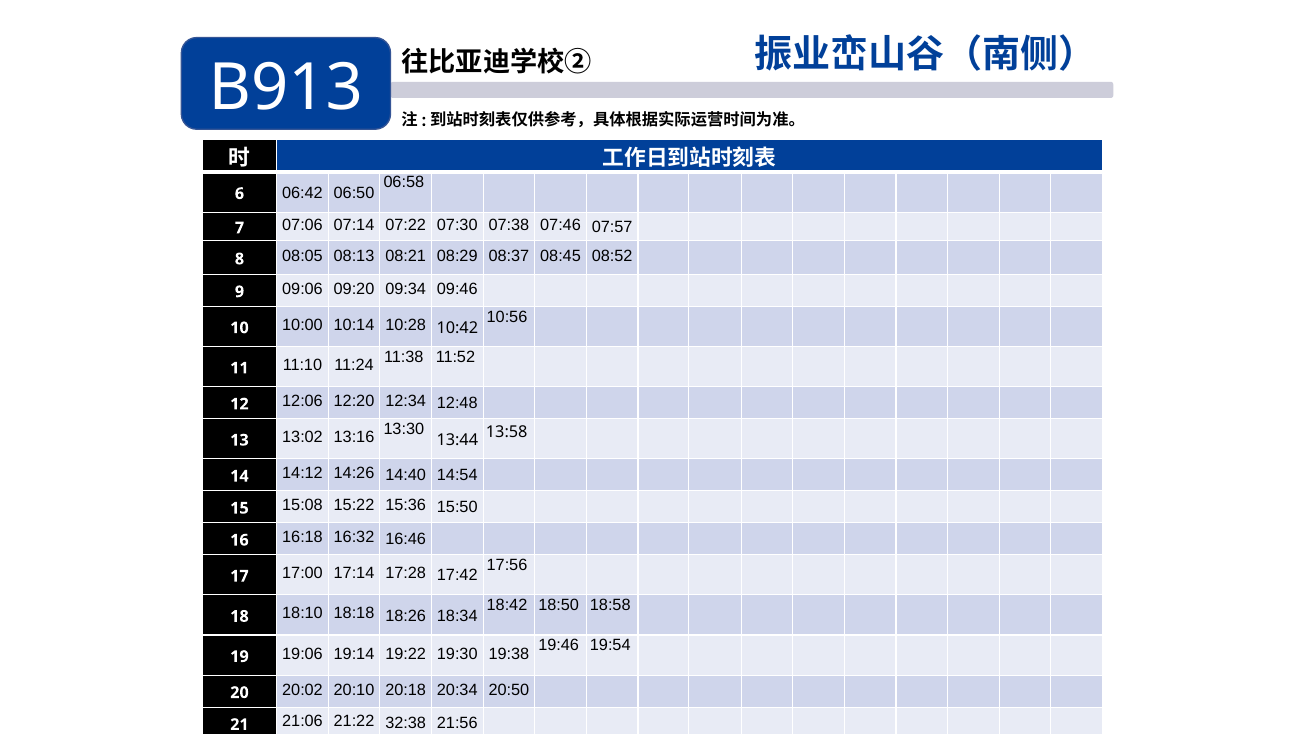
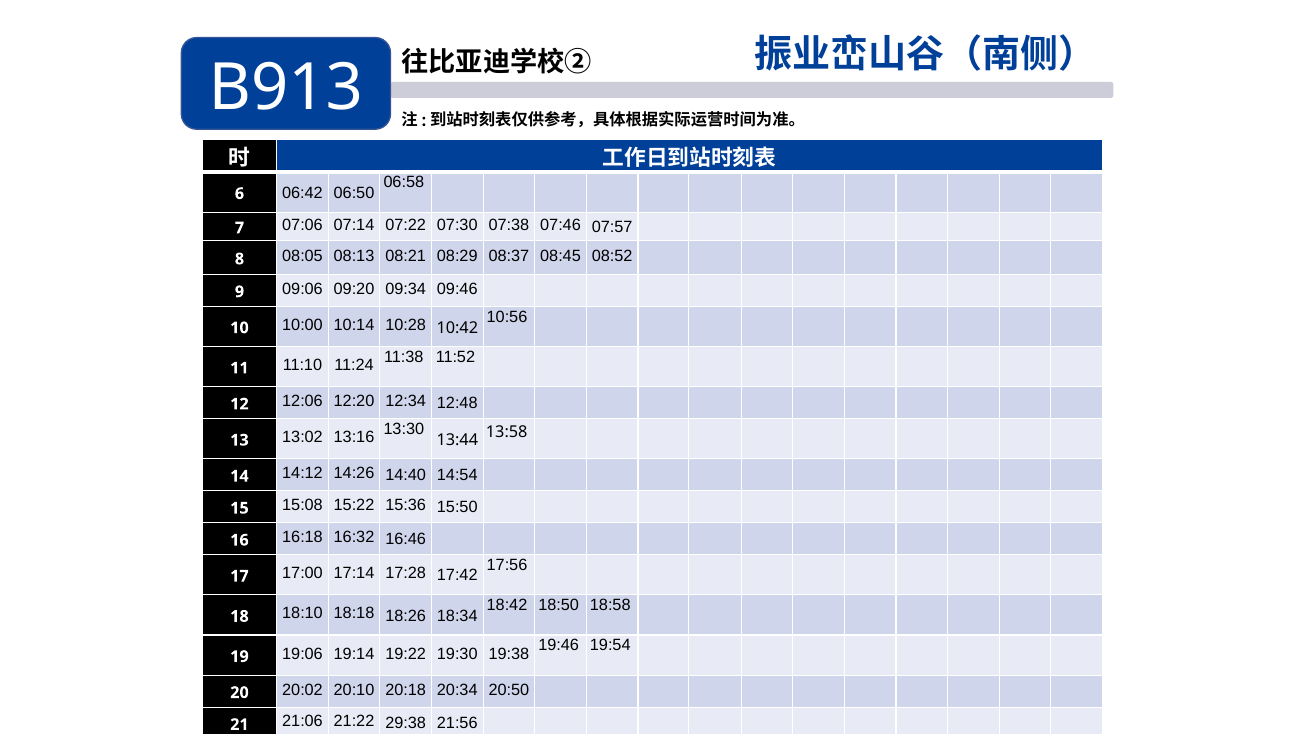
32:38: 32:38 -> 29:38
